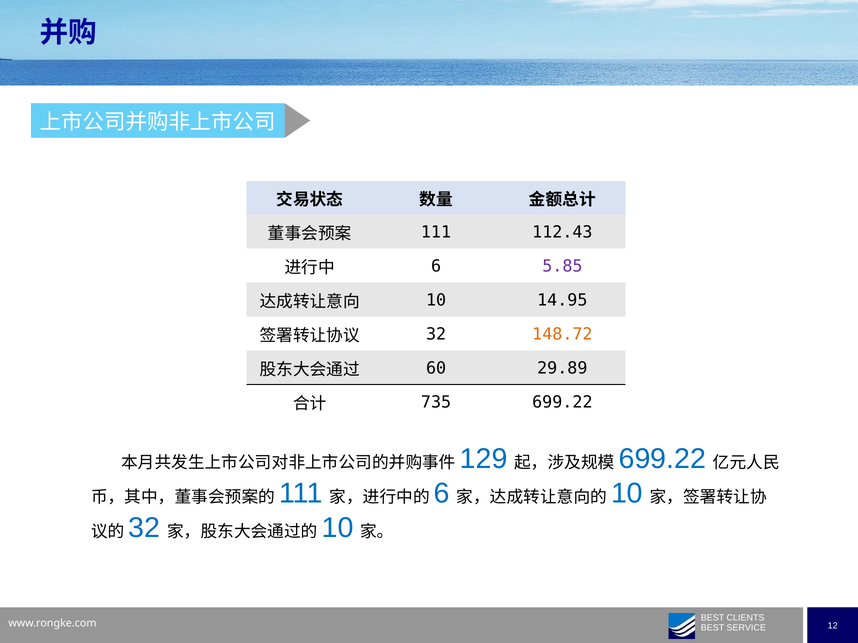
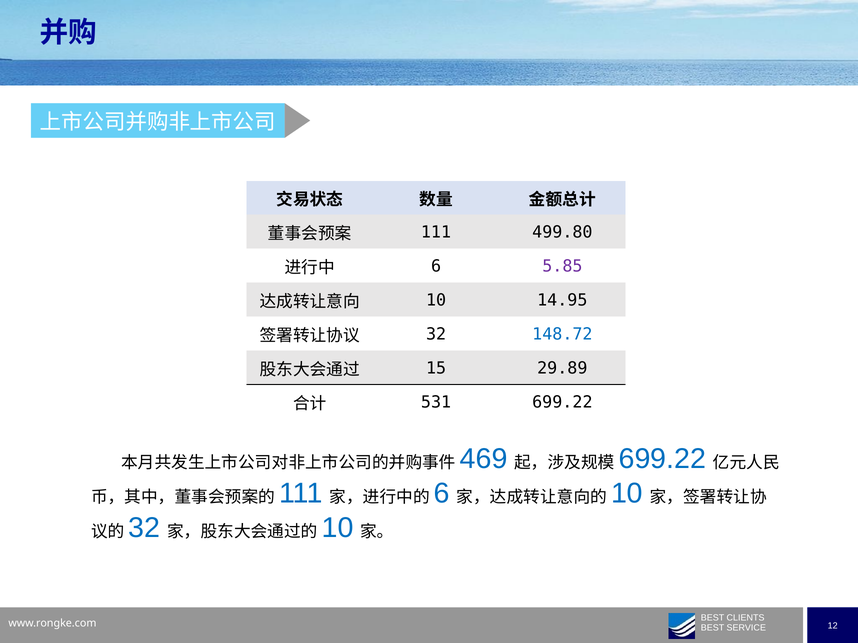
112.43: 112.43 -> 499.80
148.72 colour: orange -> blue
60: 60 -> 15
735: 735 -> 531
129: 129 -> 469
